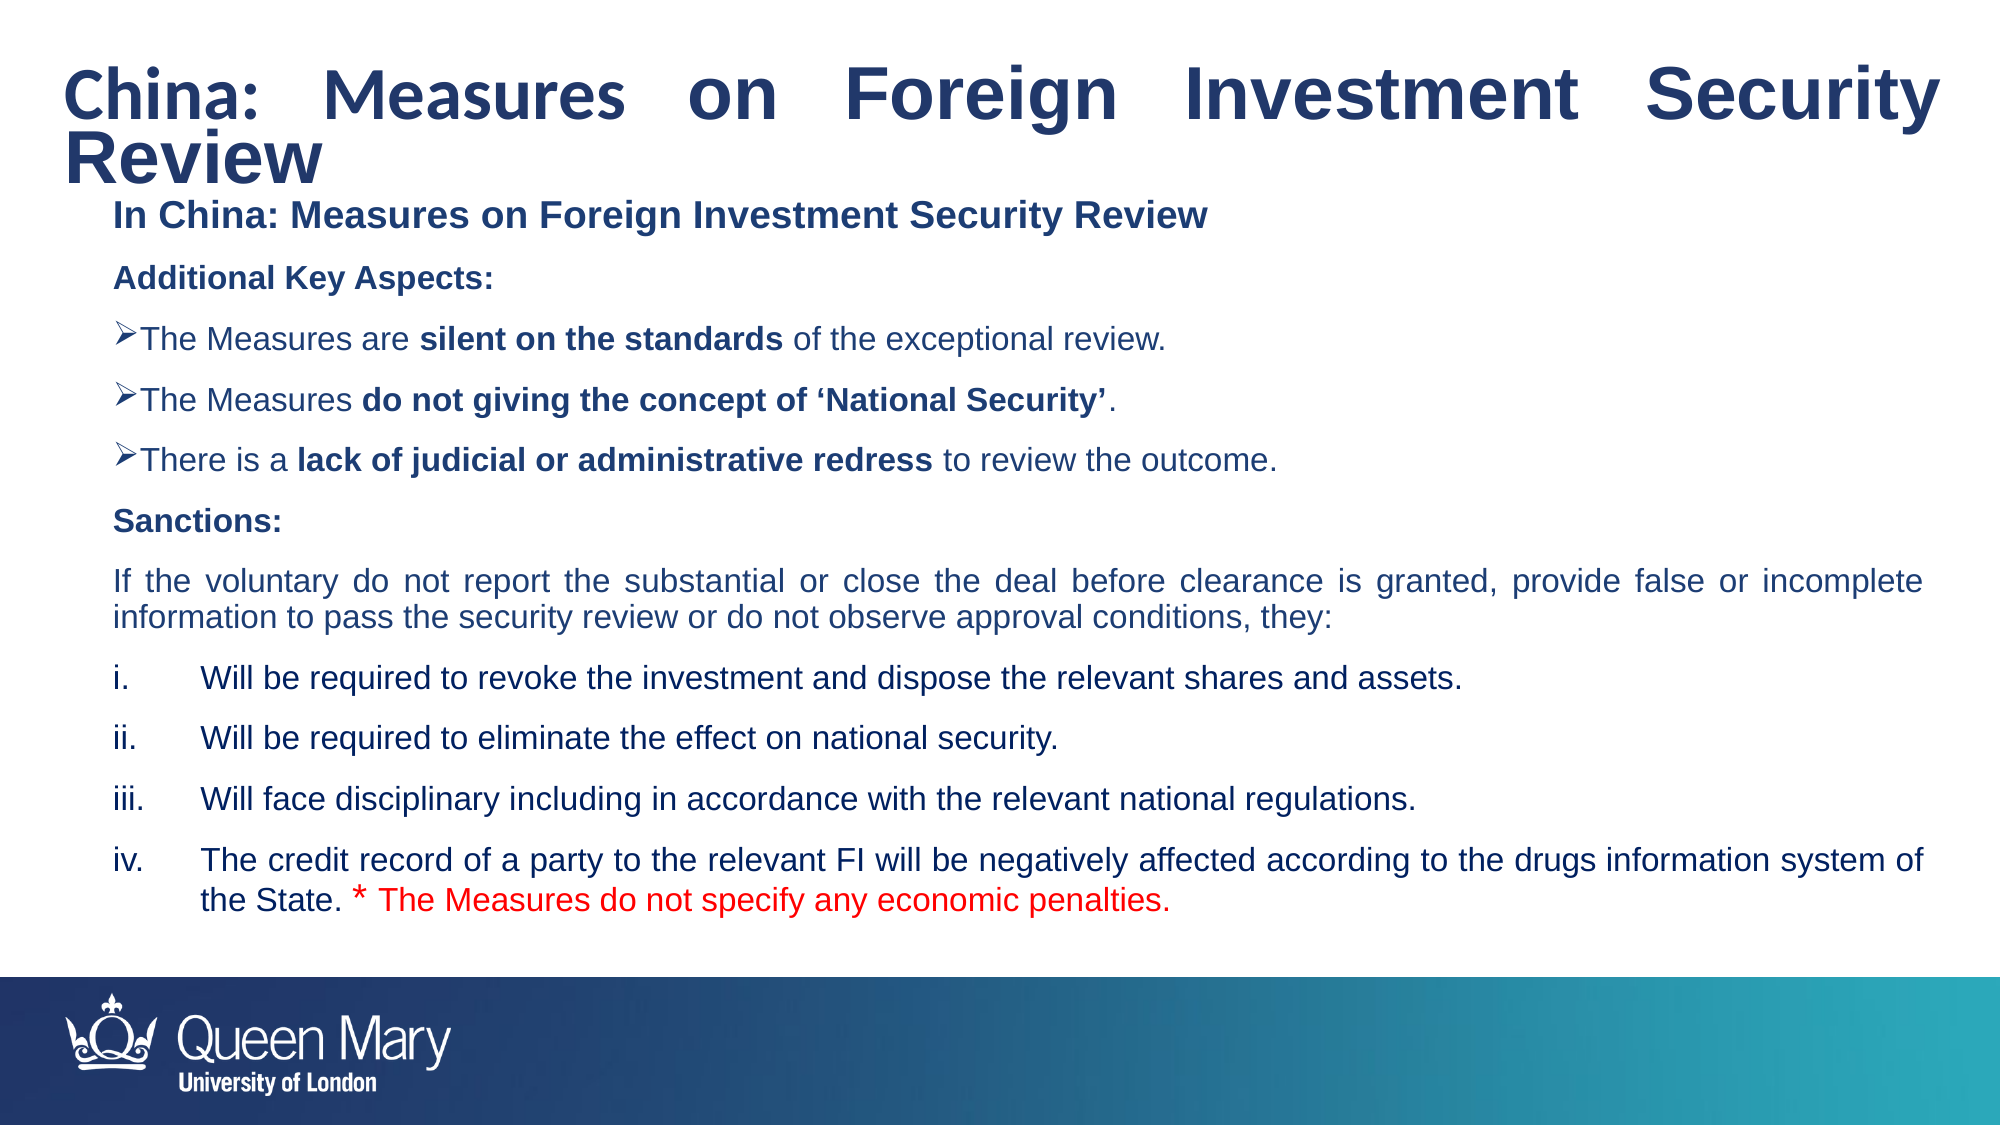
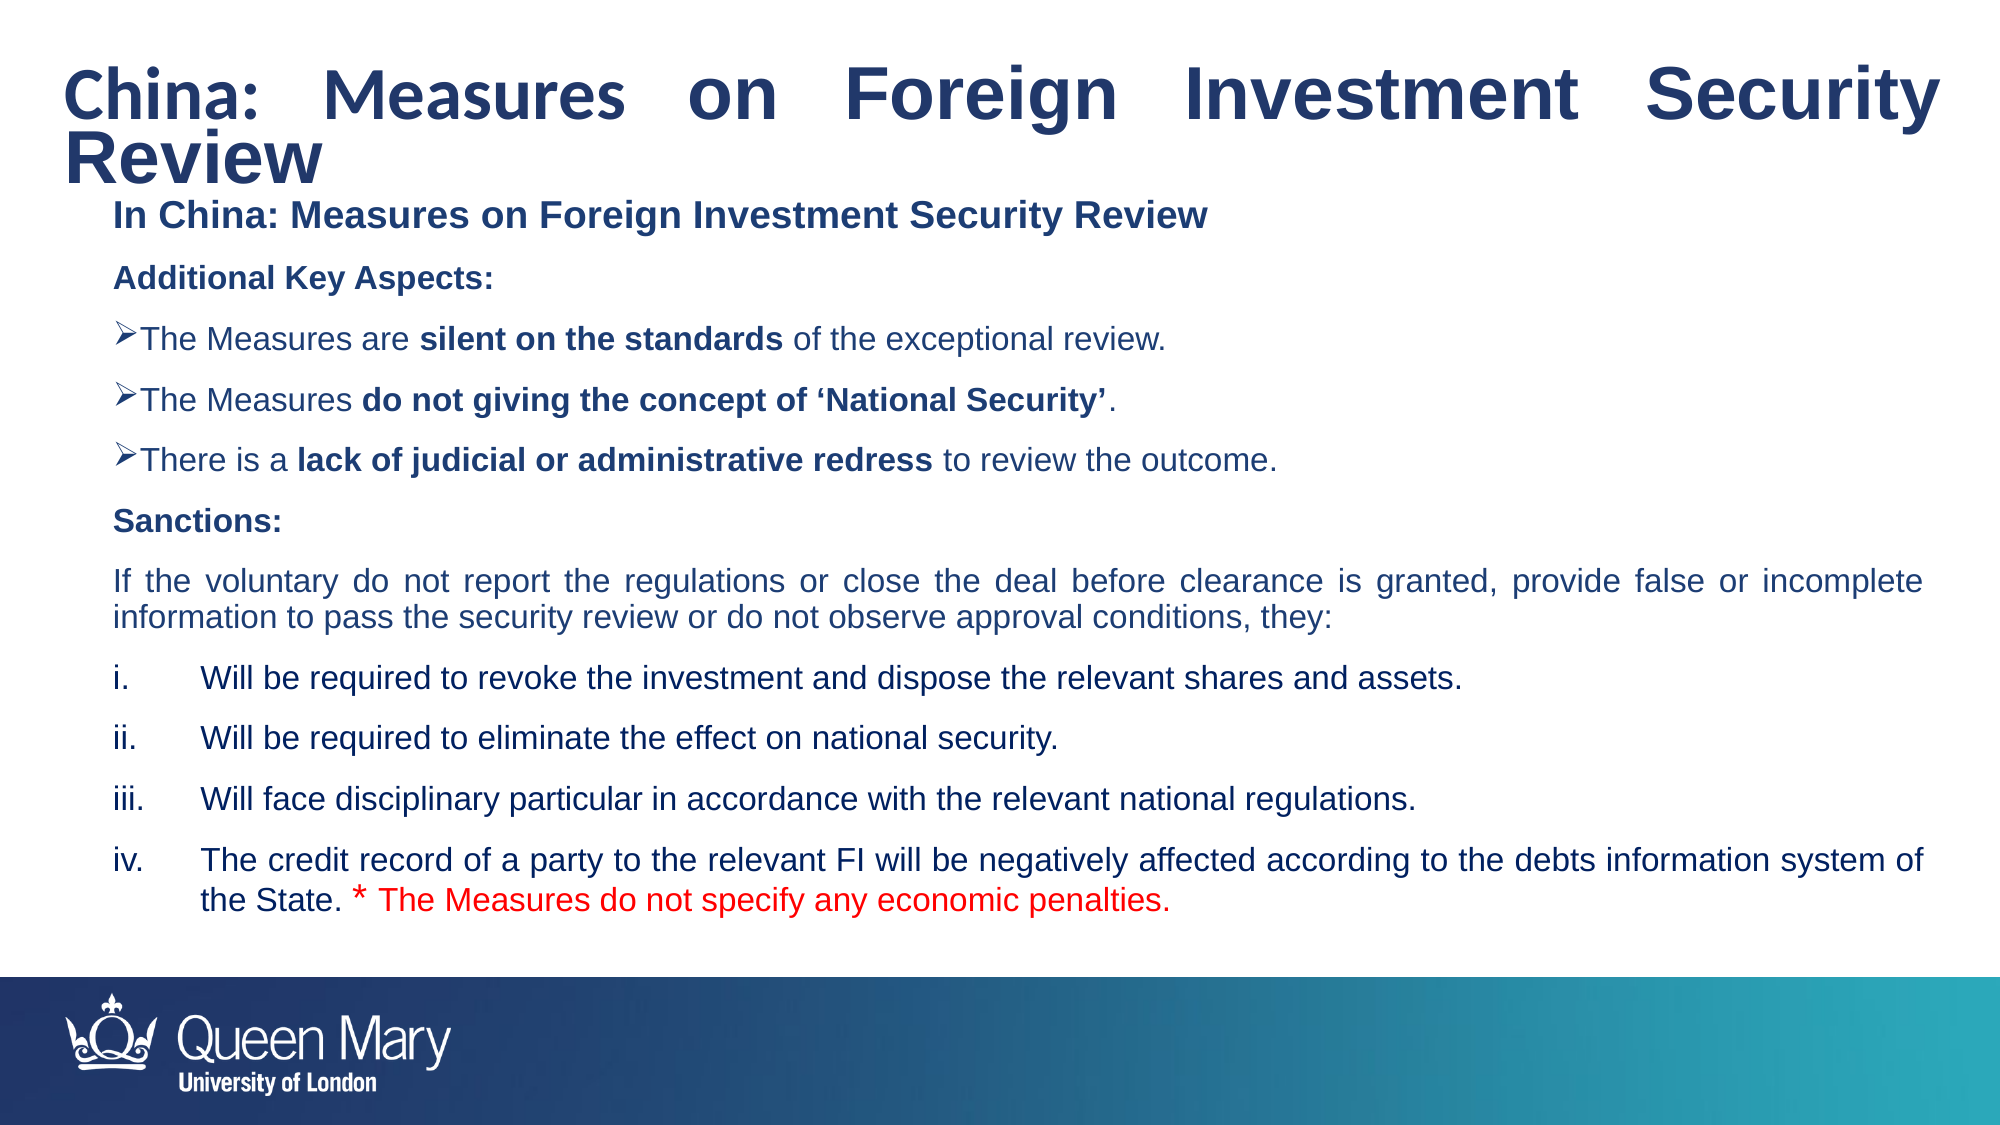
the substantial: substantial -> regulations
including: including -> particular
drugs: drugs -> debts
